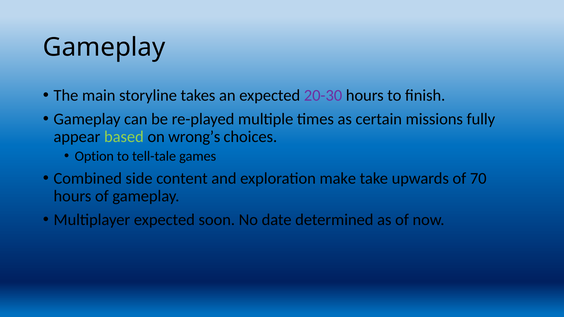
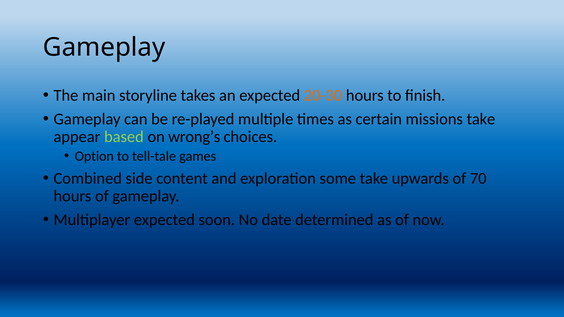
20-30 colour: purple -> orange
missions fully: fully -> take
make: make -> some
